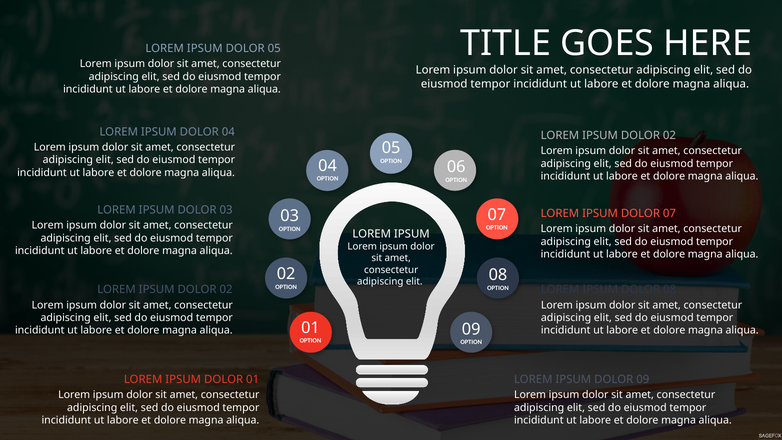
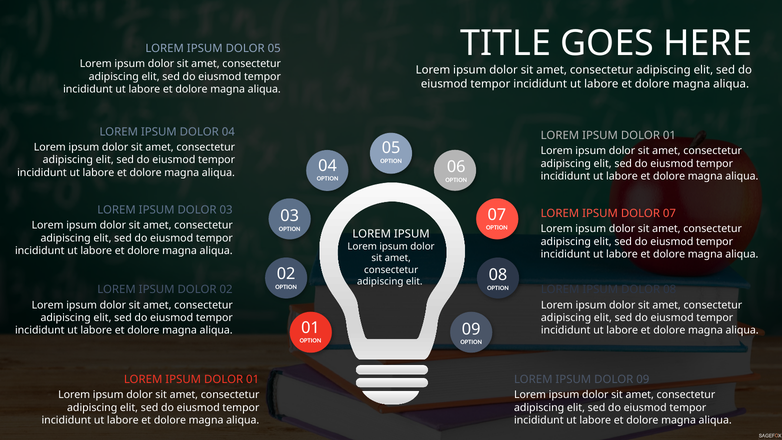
02 at (669, 135): 02 -> 01
